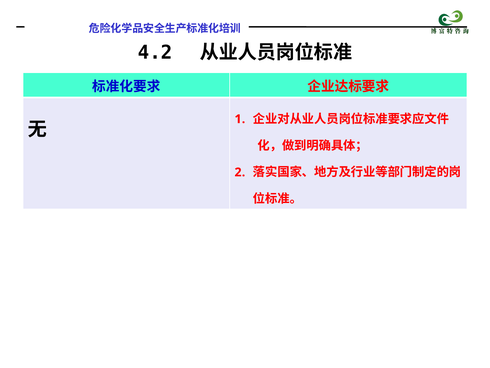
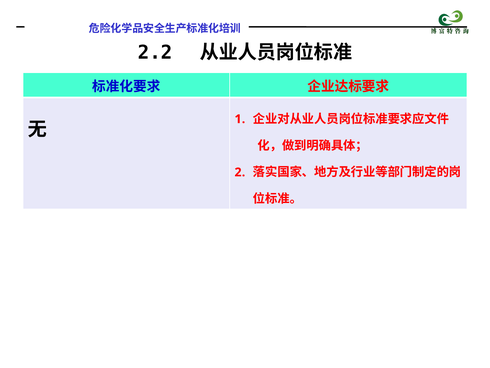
4.2: 4.2 -> 2.2
